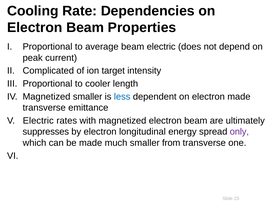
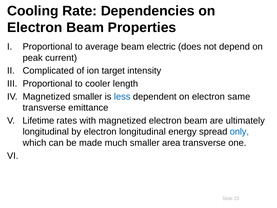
electron made: made -> same
Electric at (38, 120): Electric -> Lifetime
suppresses at (46, 132): suppresses -> longitudinal
only colour: purple -> blue
from: from -> area
